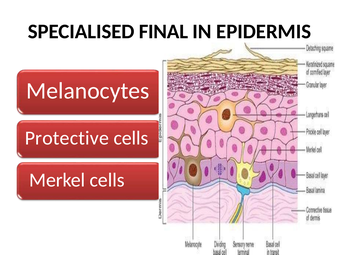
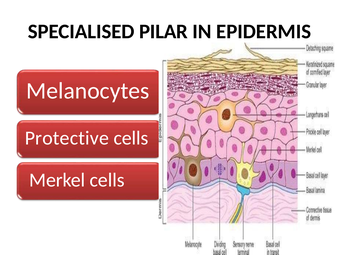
FINAL: FINAL -> PILAR
